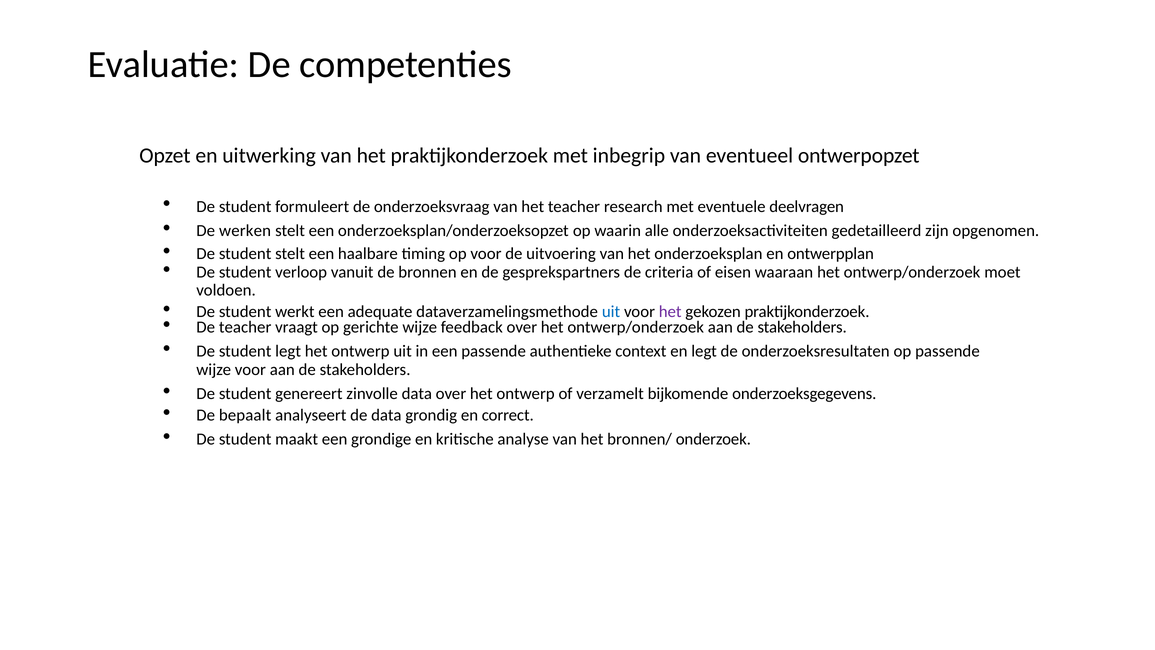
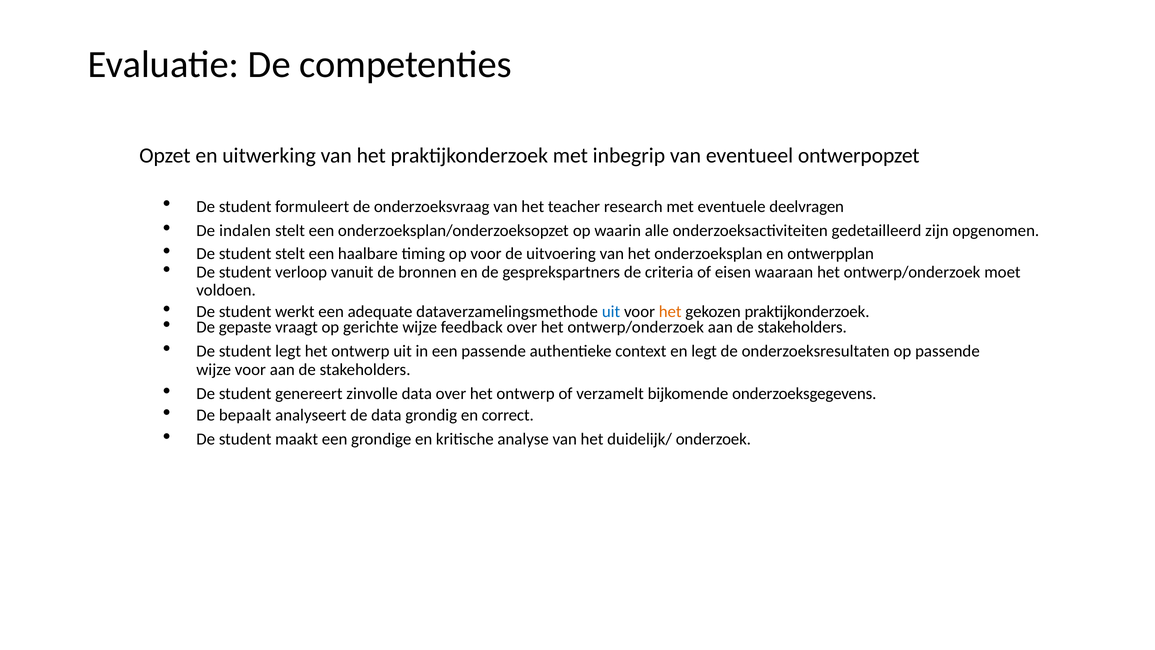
werken: werken -> indalen
het at (670, 312) colour: purple -> orange
De teacher: teacher -> gepaste
bronnen/: bronnen/ -> duidelijk/
